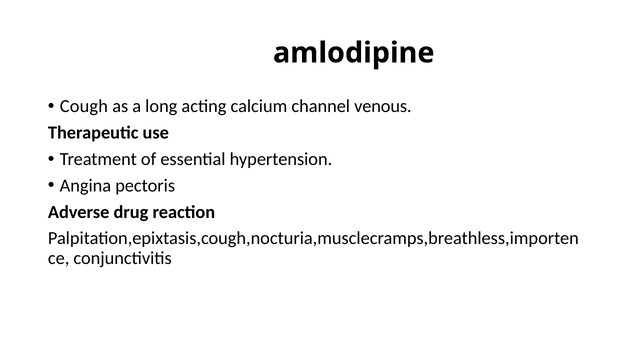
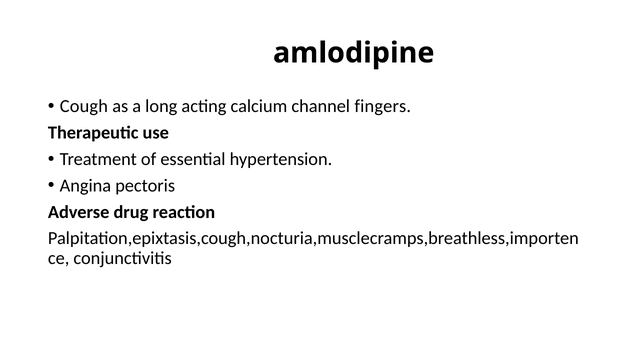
venous: venous -> fingers
